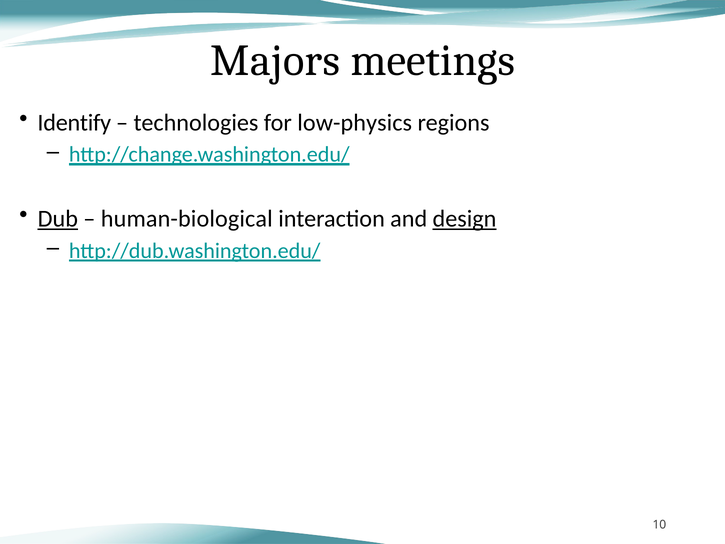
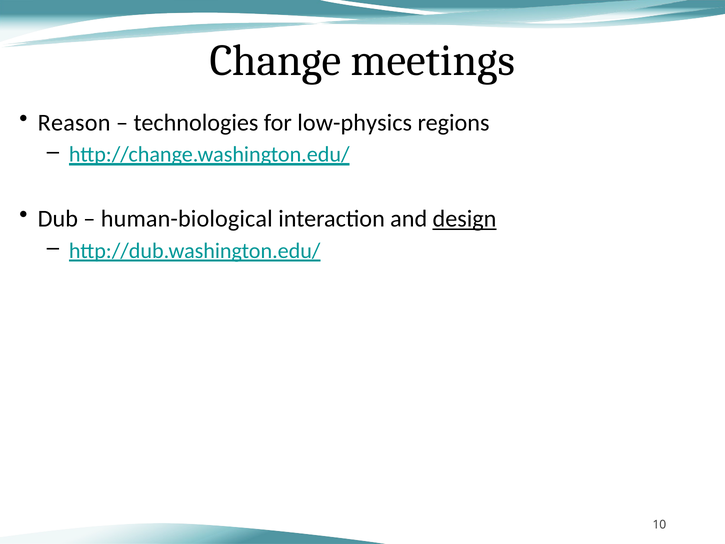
Majors: Majors -> Change
Identify: Identify -> Reason
Dub underline: present -> none
